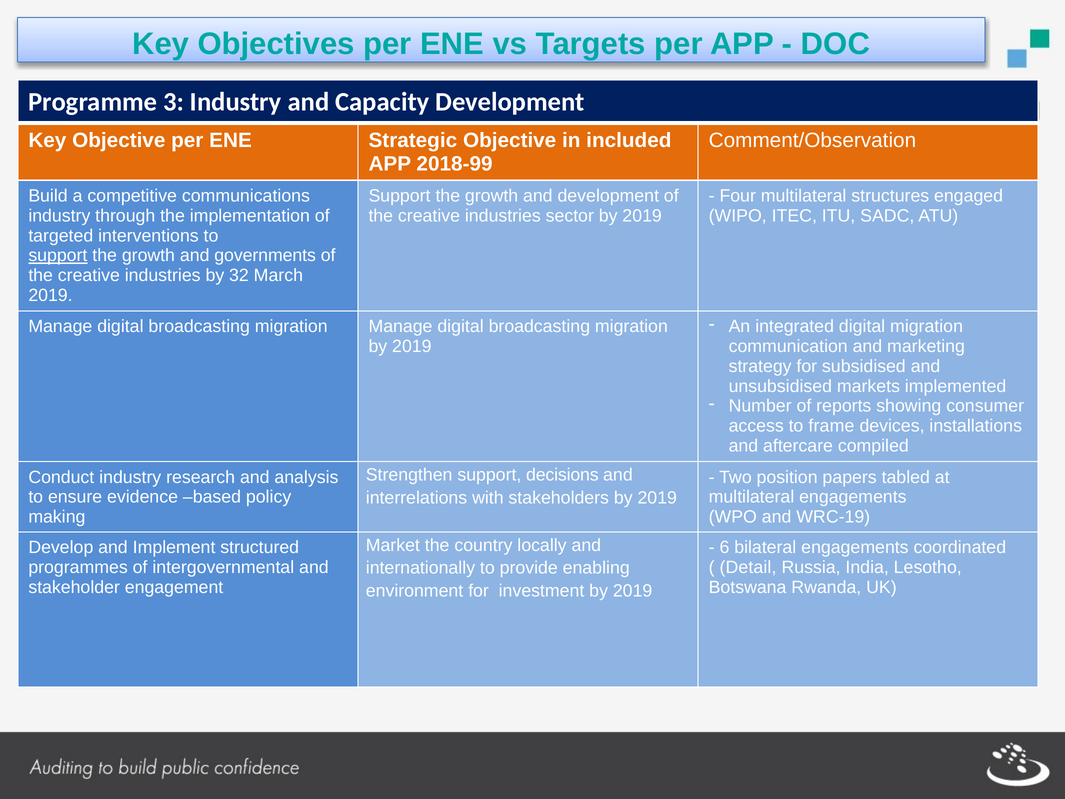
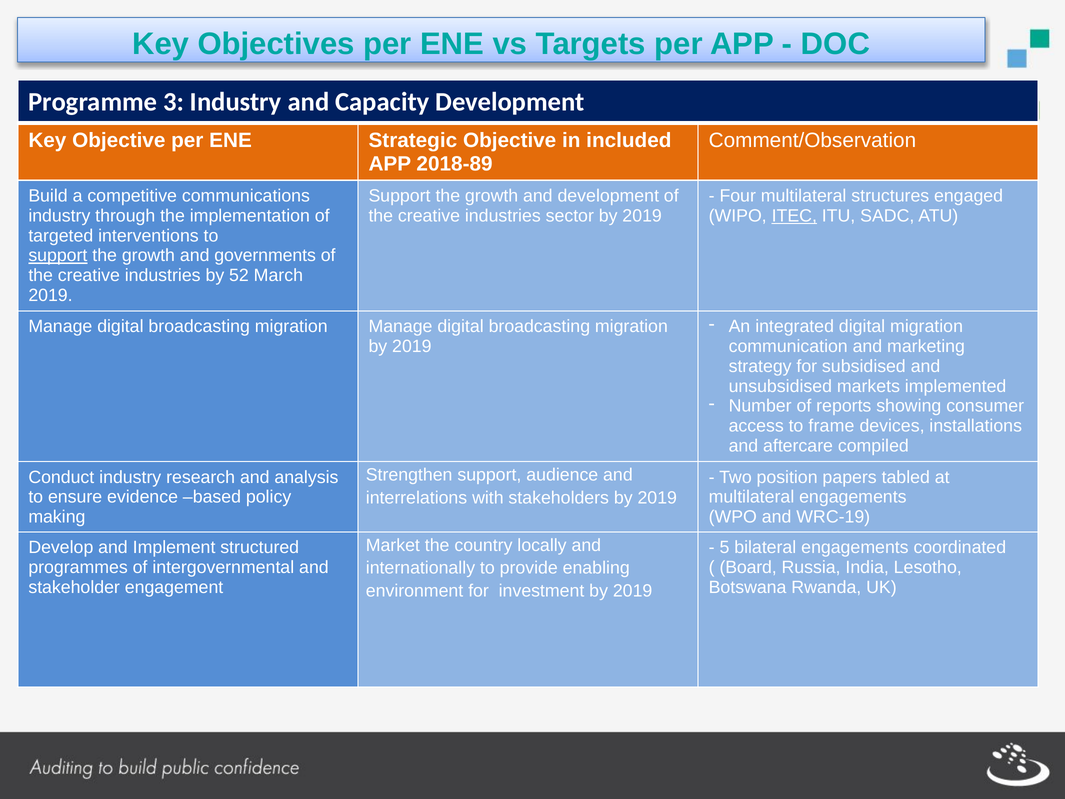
2018-99: 2018-99 -> 2018-89
ITEC underline: none -> present
32: 32 -> 52
decisions: decisions -> audience
6: 6 -> 5
Detail: Detail -> Board
